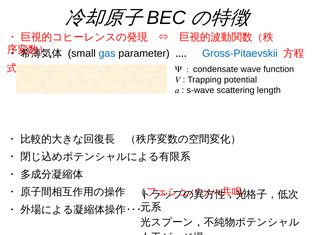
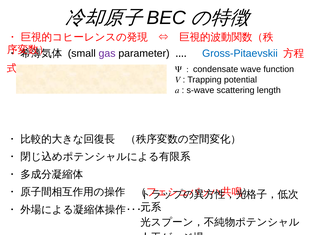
gas colour: blue -> purple
